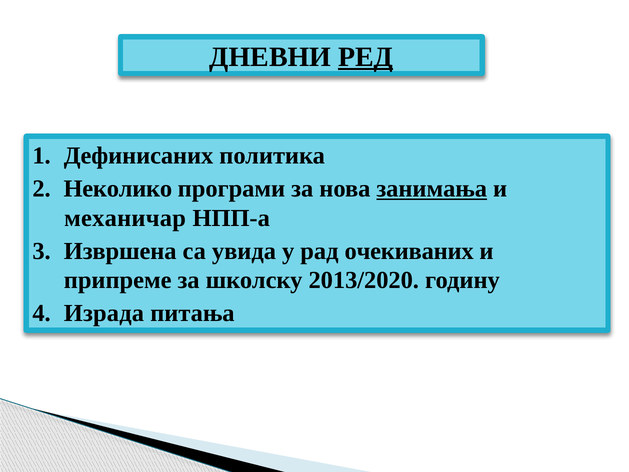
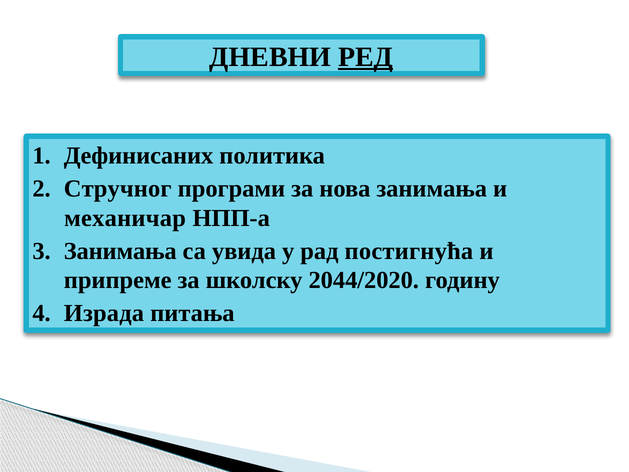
Неколико: Неколико -> Стручног
занимања at (432, 189) underline: present -> none
Извршена at (120, 251): Извршена -> Занимања
очекиваних: очекиваних -> постигнућа
2013/2020: 2013/2020 -> 2044/2020
